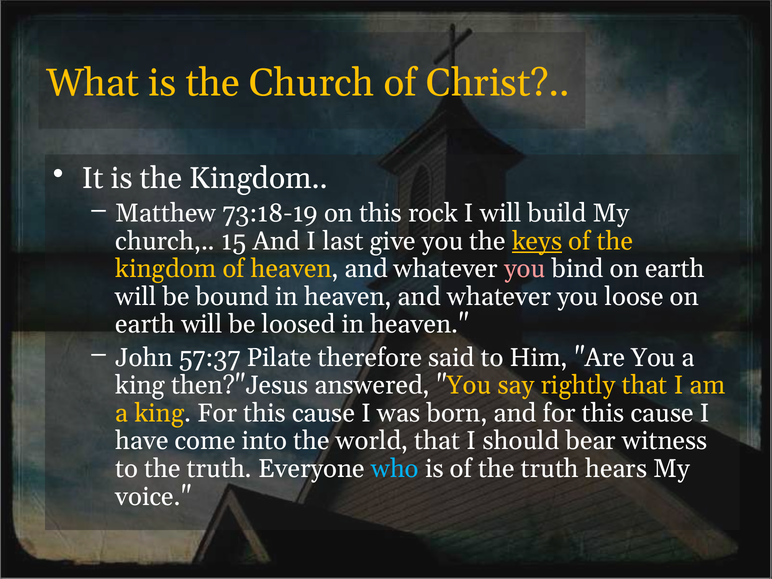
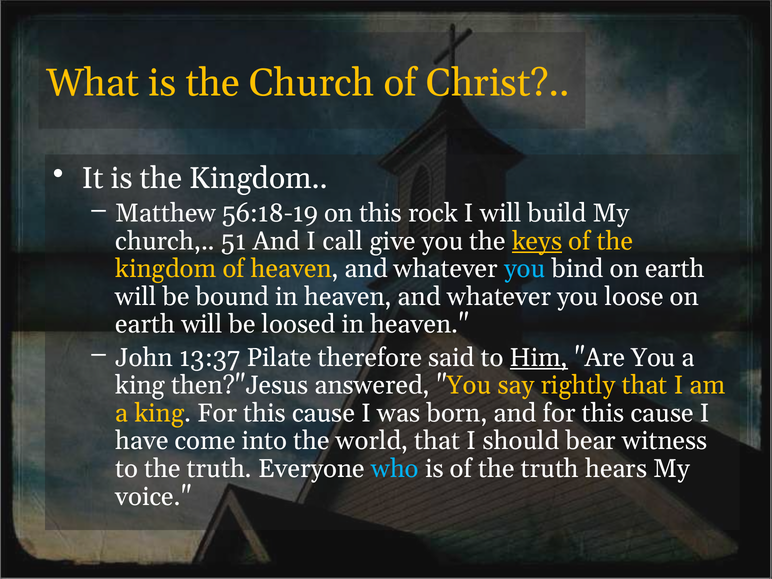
73:18-19: 73:18-19 -> 56:18-19
15: 15 -> 51
last: last -> call
you at (525, 269) colour: pink -> light blue
57:37: 57:37 -> 13:37
Him underline: none -> present
